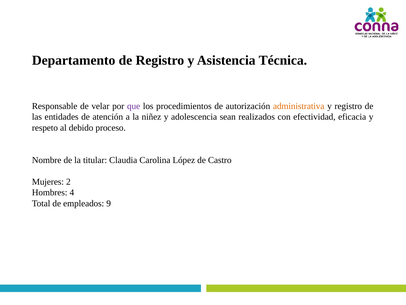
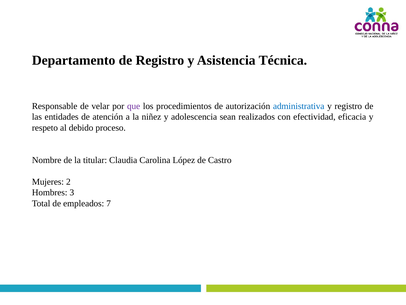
administrativa colour: orange -> blue
4: 4 -> 3
9: 9 -> 7
